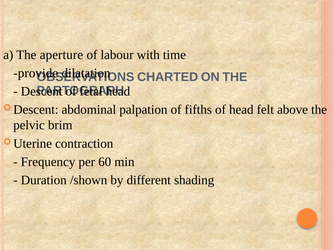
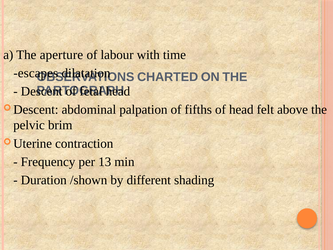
provide: provide -> escapes
60: 60 -> 13
